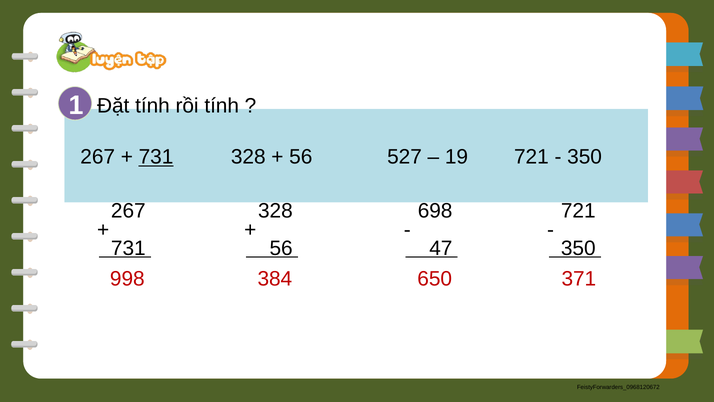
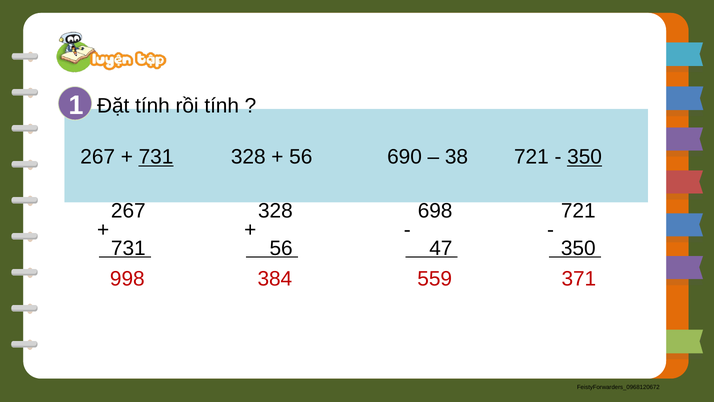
527: 527 -> 690
19: 19 -> 38
350 at (585, 157) underline: none -> present
650: 650 -> 559
